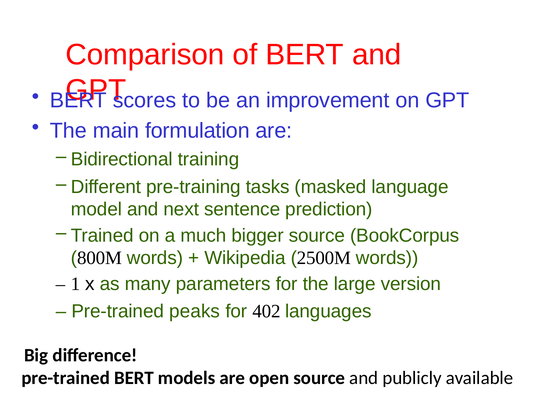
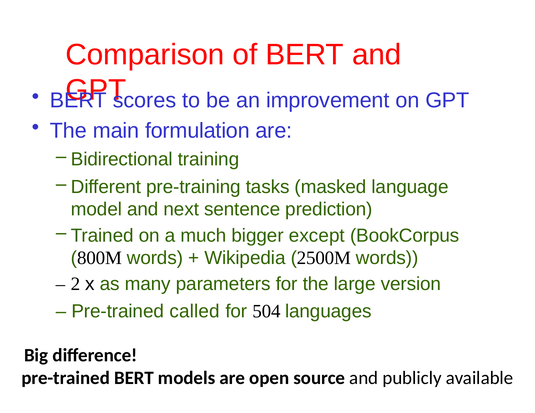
bigger source: source -> except
1: 1 -> 2
peaks: peaks -> called
402: 402 -> 504
